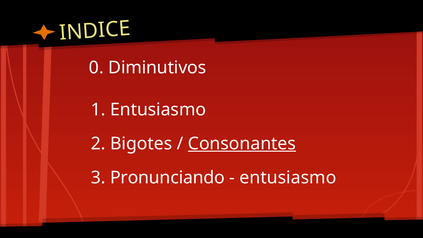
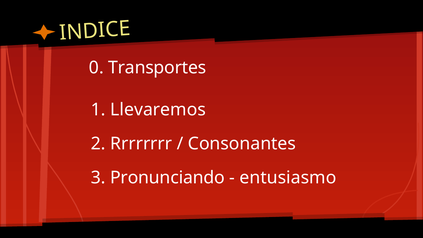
Diminutivos: Diminutivos -> Transportes
Entusiasmo at (158, 110): Entusiasmo -> Llevaremos
Bigotes: Bigotes -> Rrrrrrrr
Consonantes underline: present -> none
